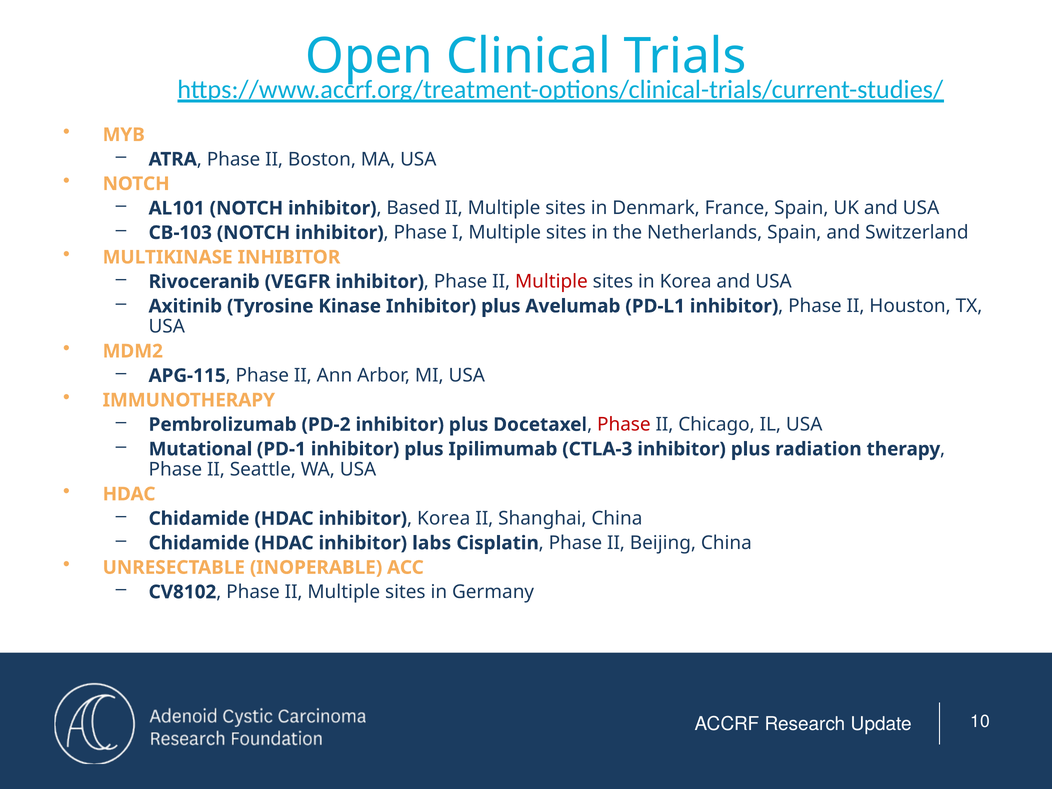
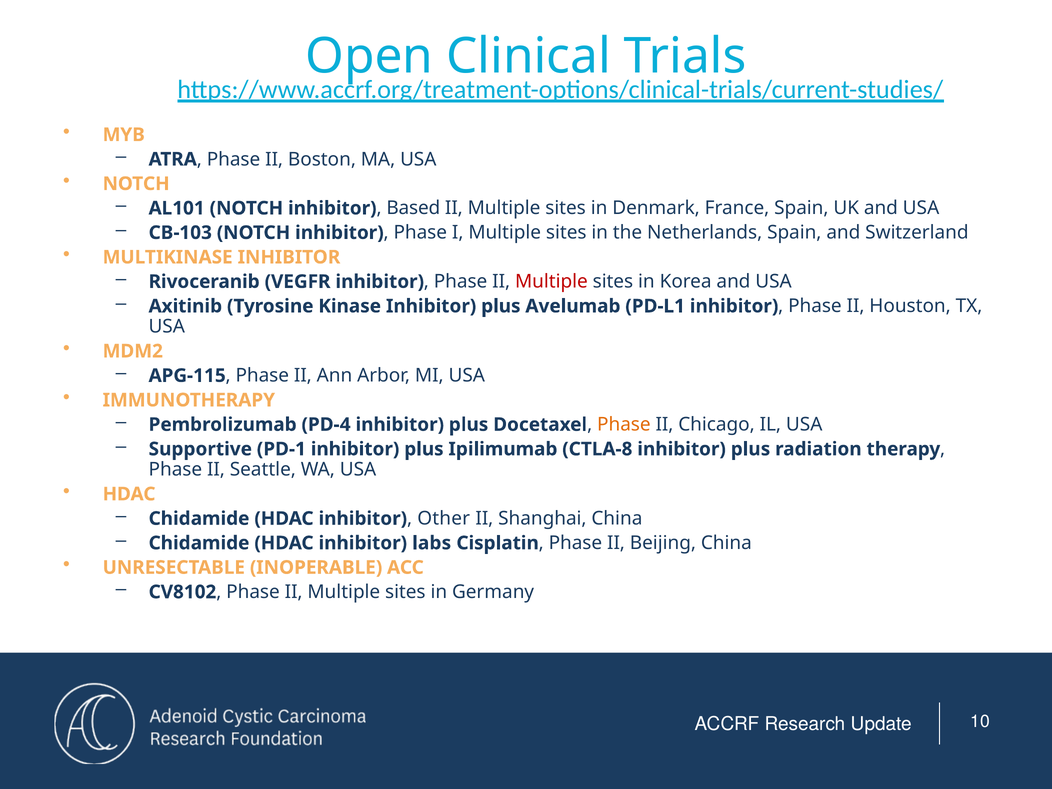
PD-2: PD-2 -> PD-4
Phase at (624, 425) colour: red -> orange
Mutational: Mutational -> Supportive
CTLA-3: CTLA-3 -> CTLA-8
inhibitor Korea: Korea -> Other
